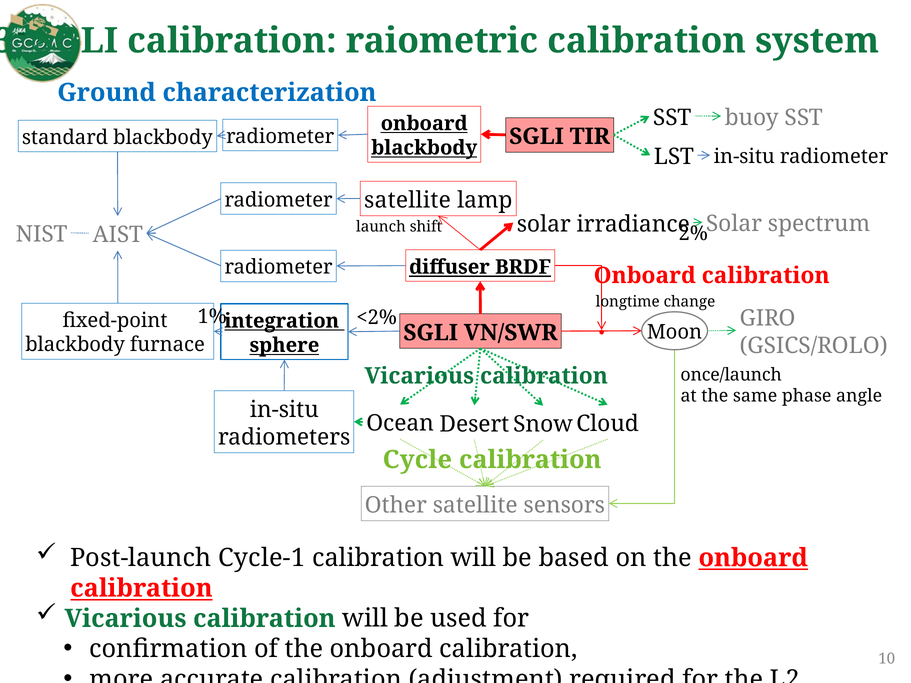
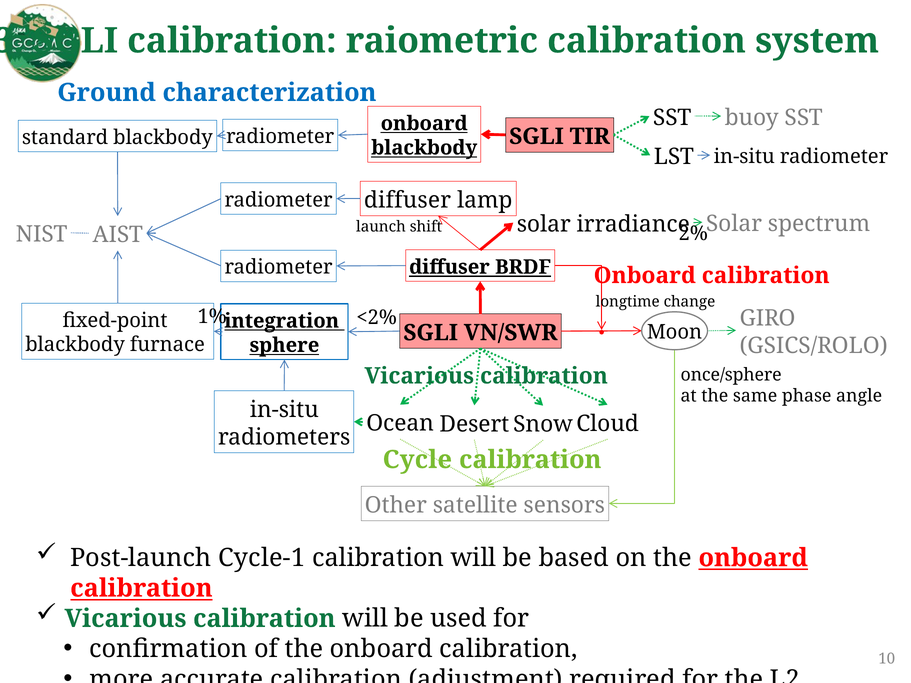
satellite at (407, 200): satellite -> diffuser
once/launch: once/launch -> once/sphere
